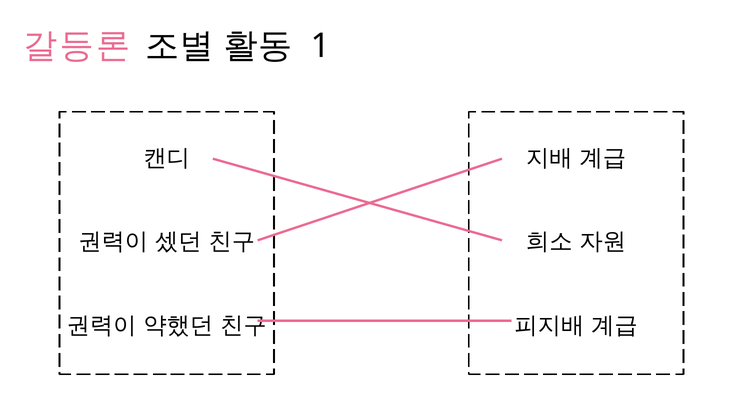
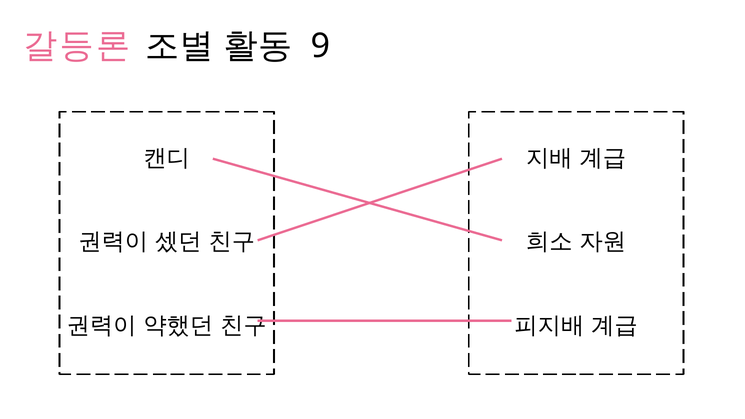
1: 1 -> 9
